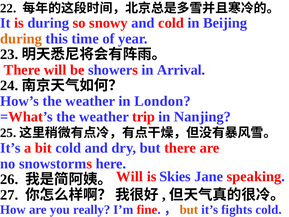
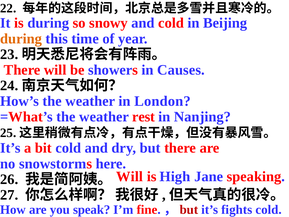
Arrival: Arrival -> Causes
trip: trip -> rest
Skies: Skies -> High
really: really -> speak
but at (189, 209) colour: orange -> red
